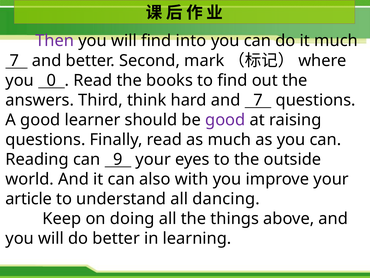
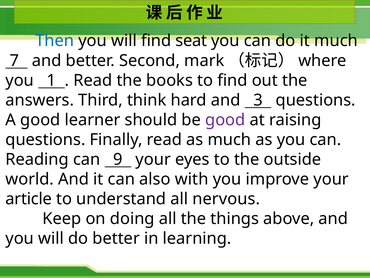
Then colour: purple -> blue
into: into -> seat
0: 0 -> 1
and 7: 7 -> 3
dancing: dancing -> nervous
